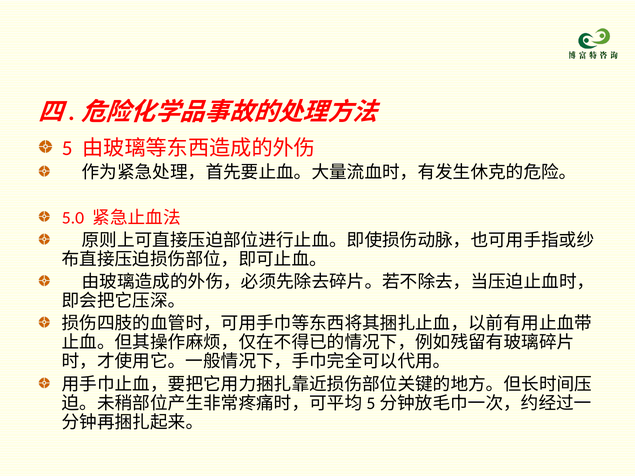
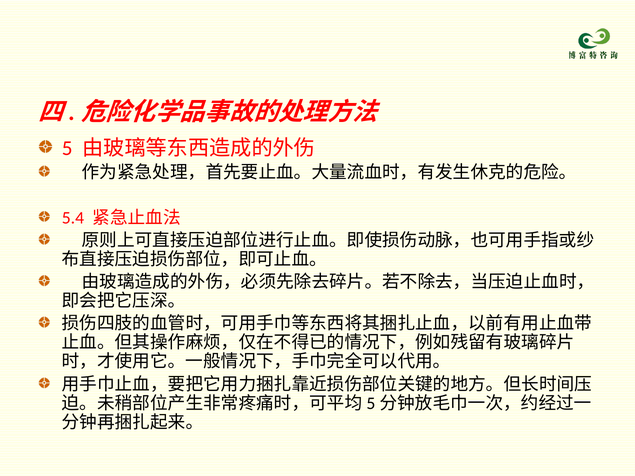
5.0: 5.0 -> 5.4
